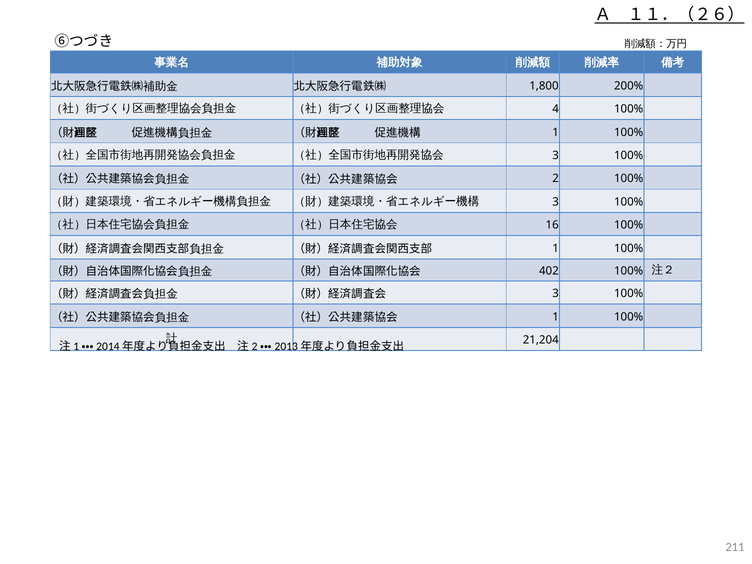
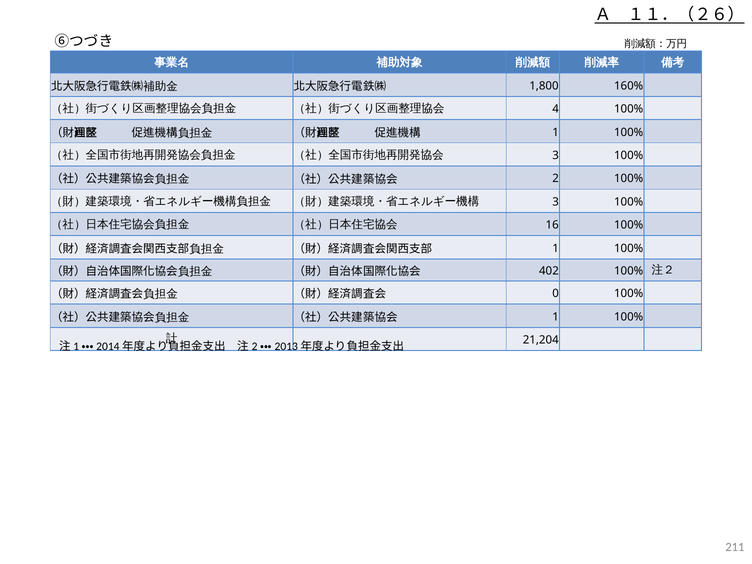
200%: 200% -> 160%
3 at (556, 294): 3 -> 0
